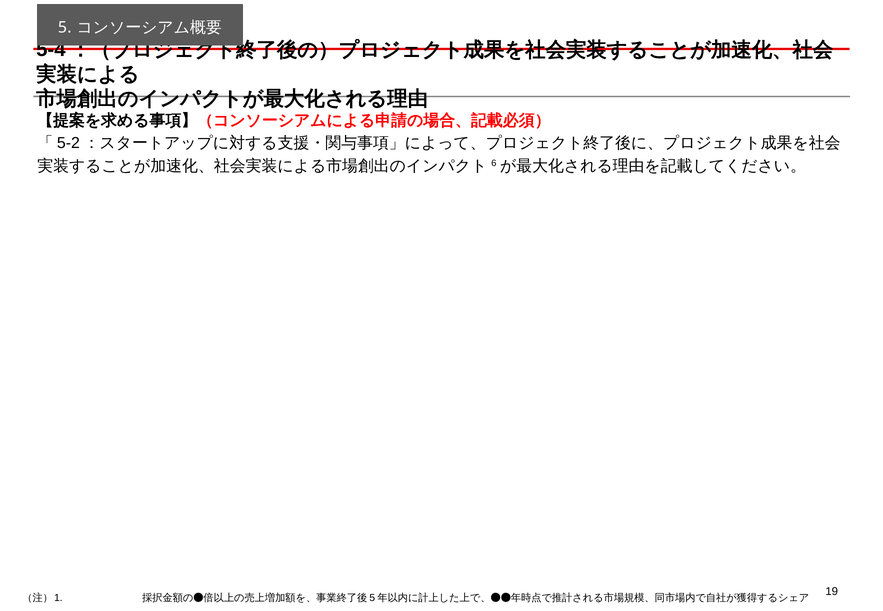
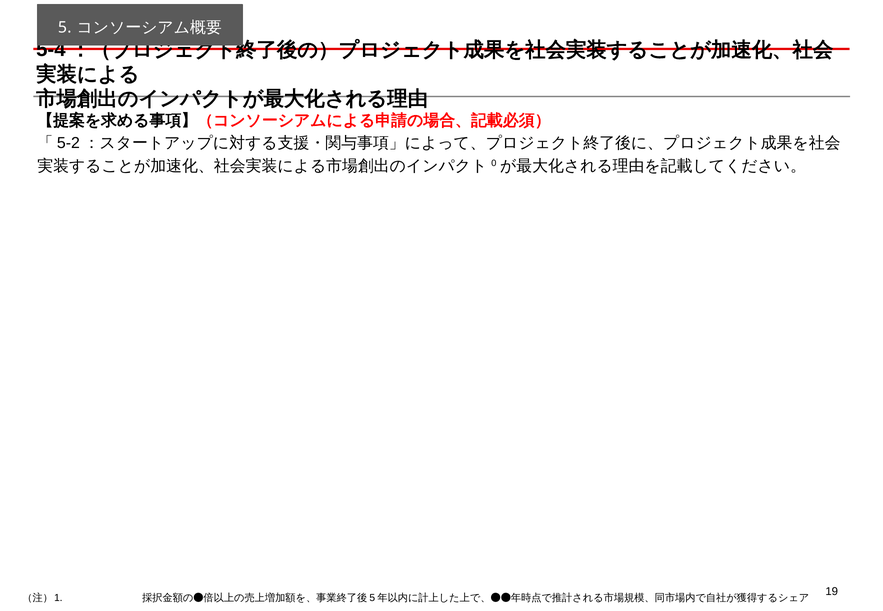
6: 6 -> 0
